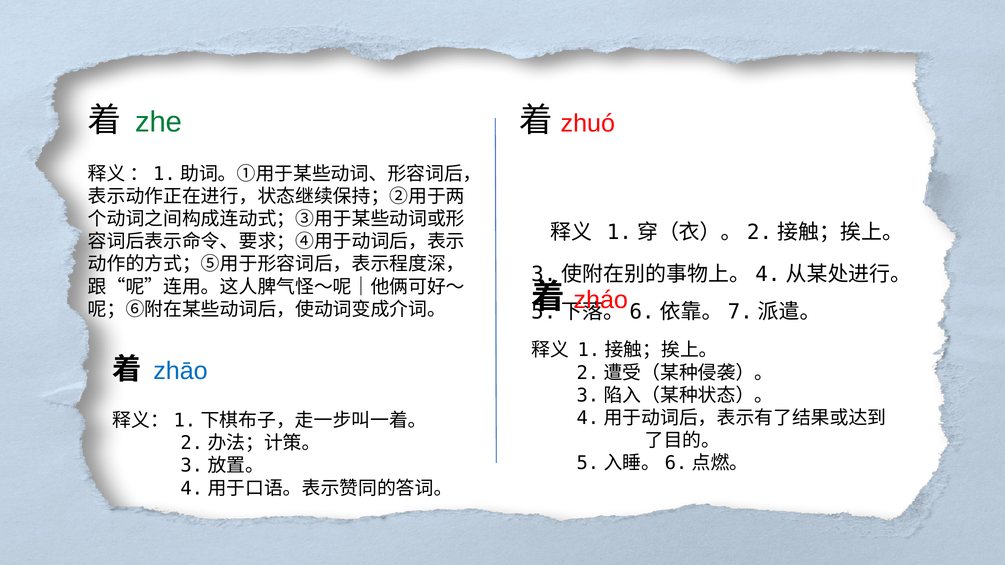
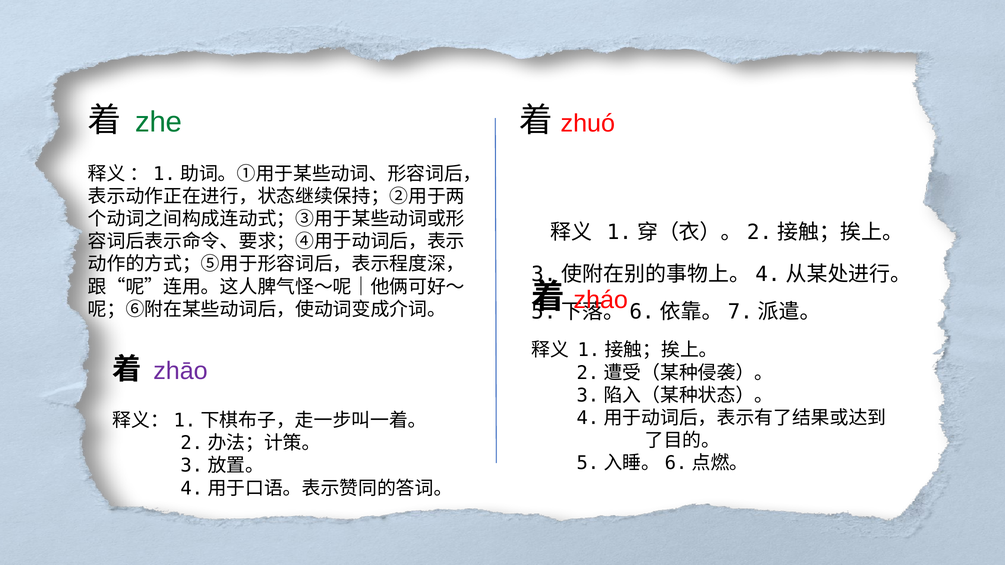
zhāo colour: blue -> purple
